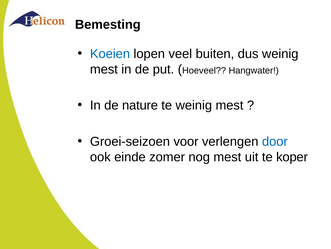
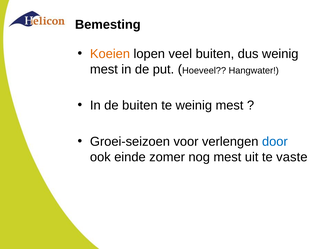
Koeien colour: blue -> orange
de nature: nature -> buiten
koper: koper -> vaste
